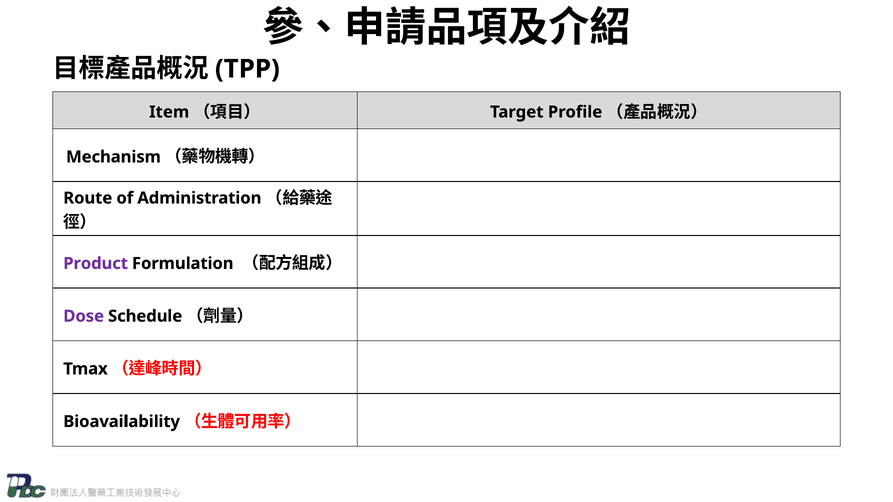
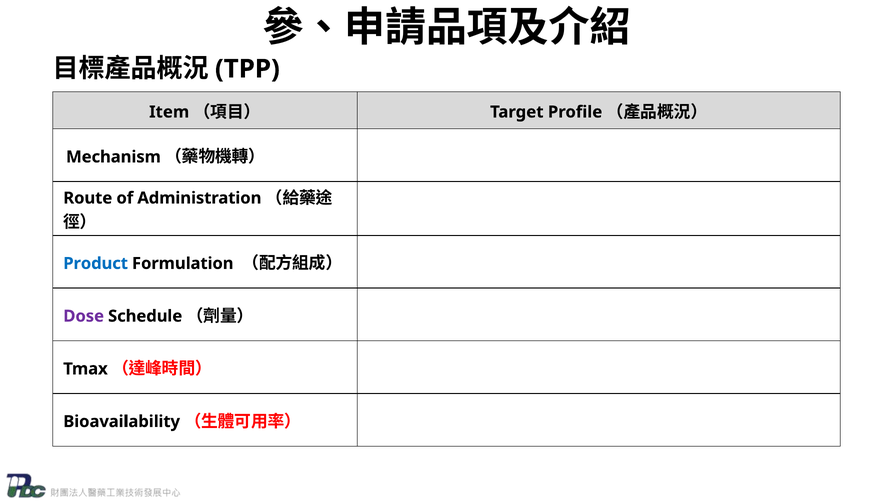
Product colour: purple -> blue
